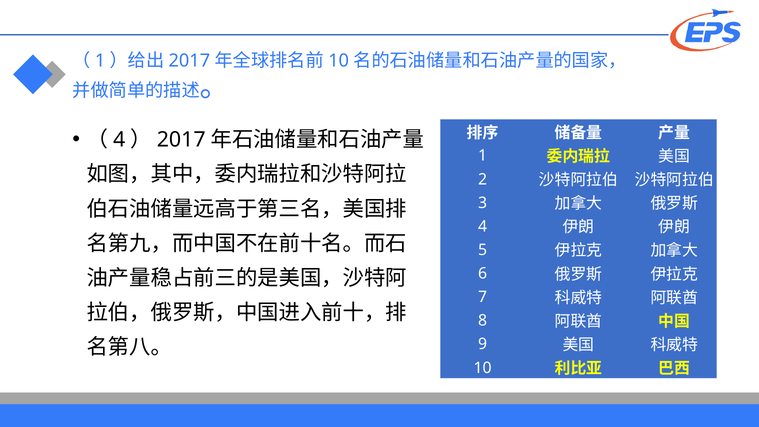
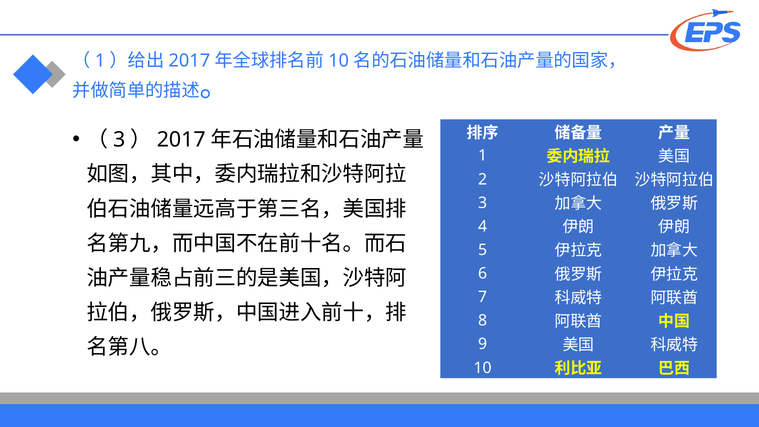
4 at (119, 140): 4 -> 3
